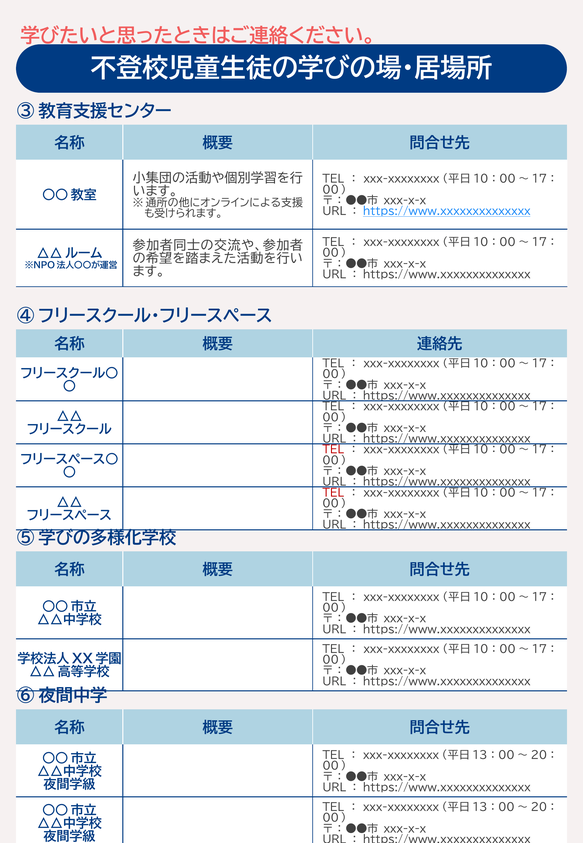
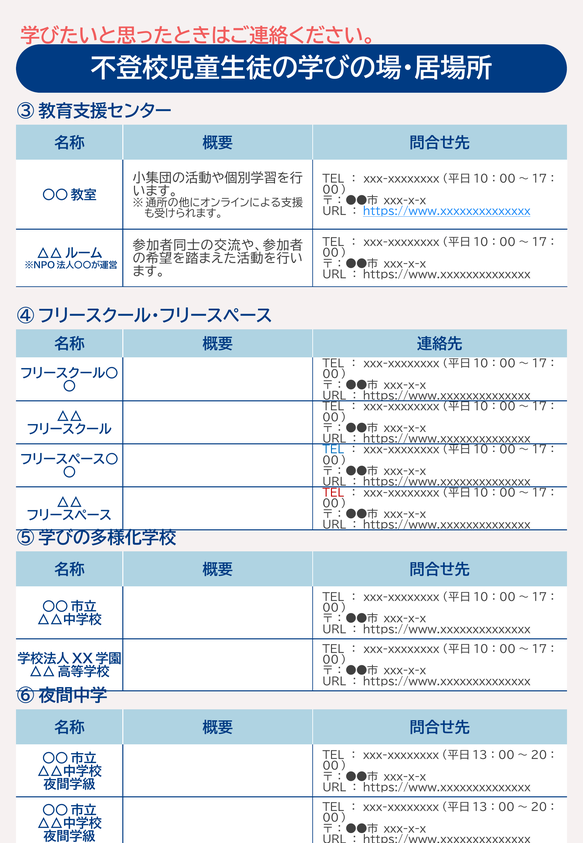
TEL at (333, 449) colour: red -> blue
